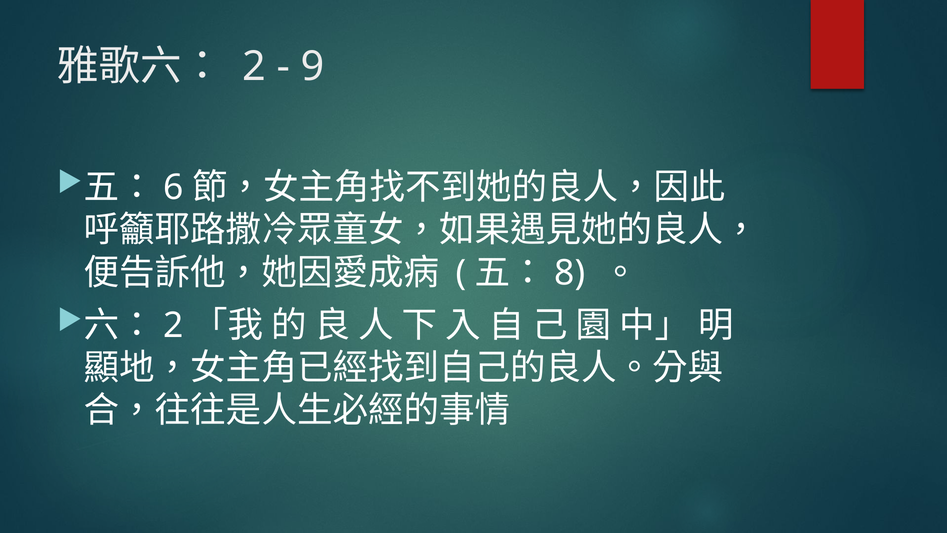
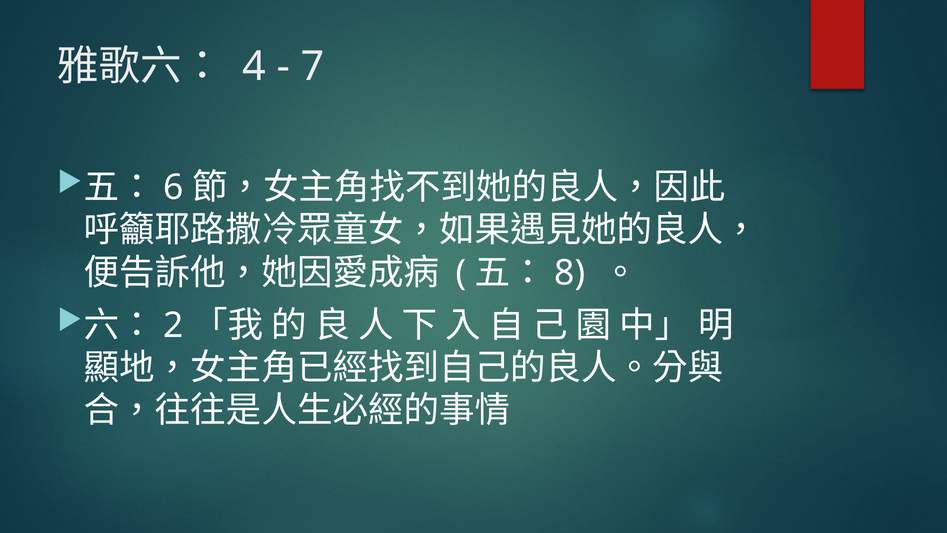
2 at (254, 67): 2 -> 4
9: 9 -> 7
